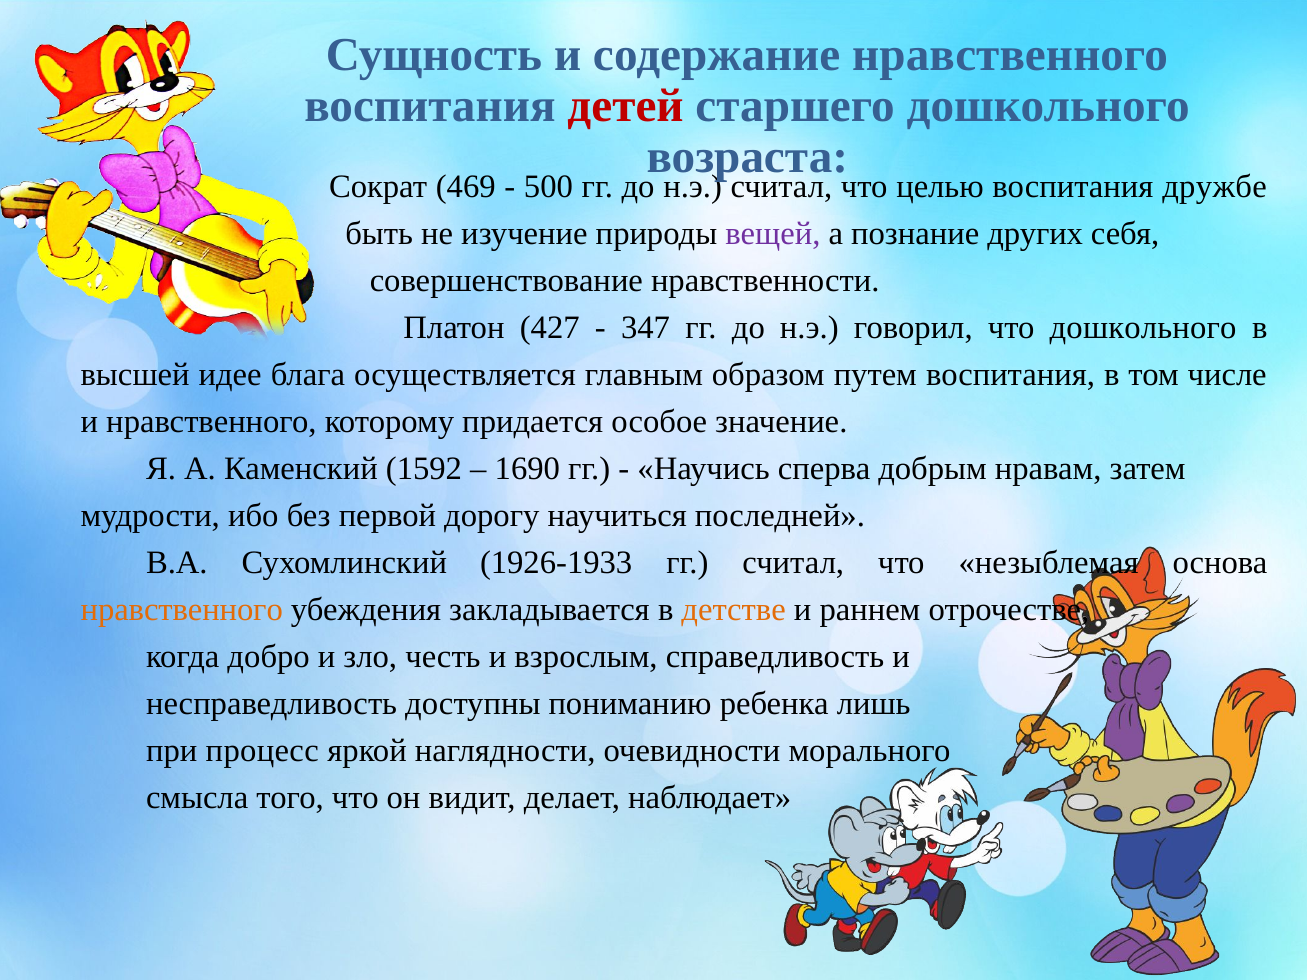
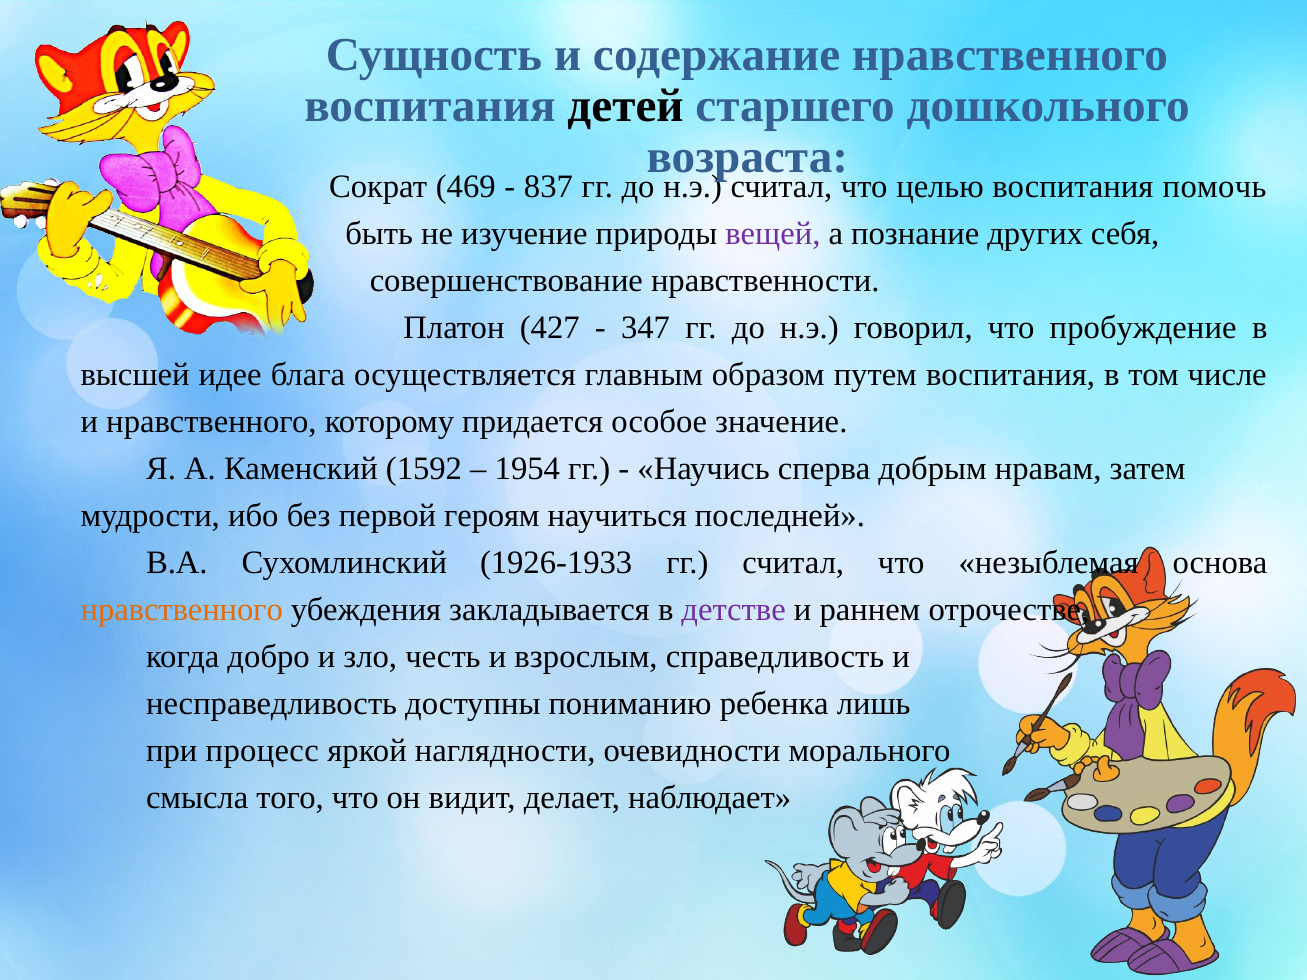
детей colour: red -> black
500: 500 -> 837
дружбе: дружбе -> помочь
что дошкольного: дошкольного -> пробуждение
1690: 1690 -> 1954
дорогу: дорогу -> героям
детстве colour: orange -> purple
